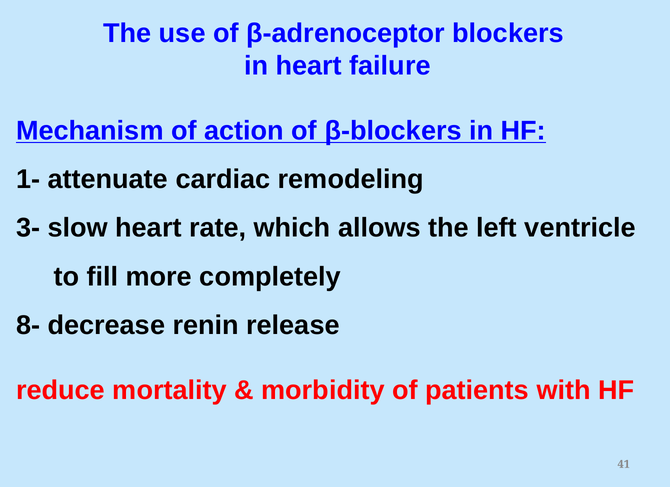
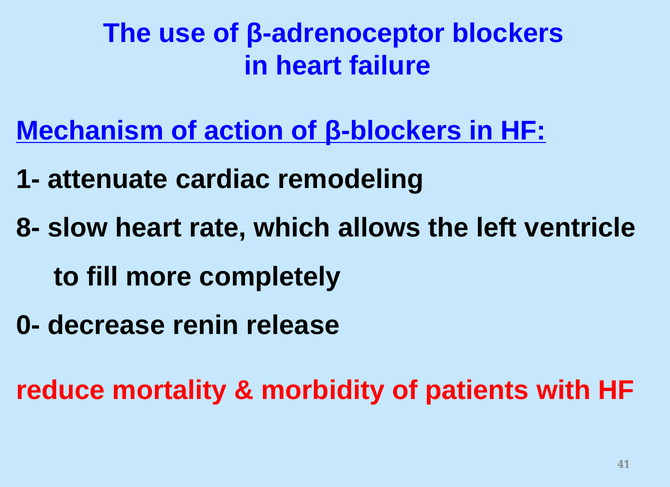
3-: 3- -> 8-
8-: 8- -> 0-
